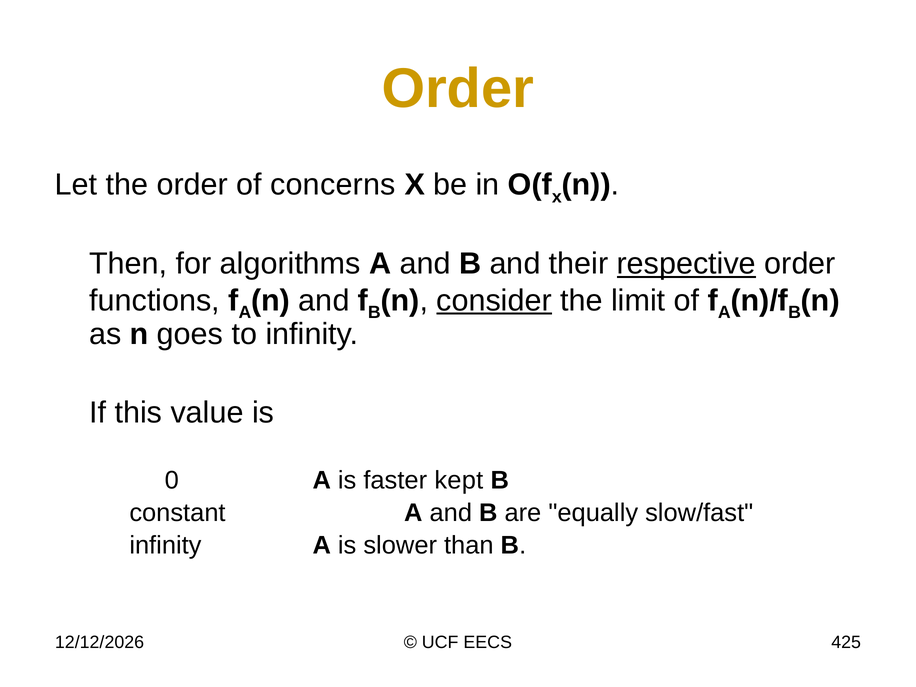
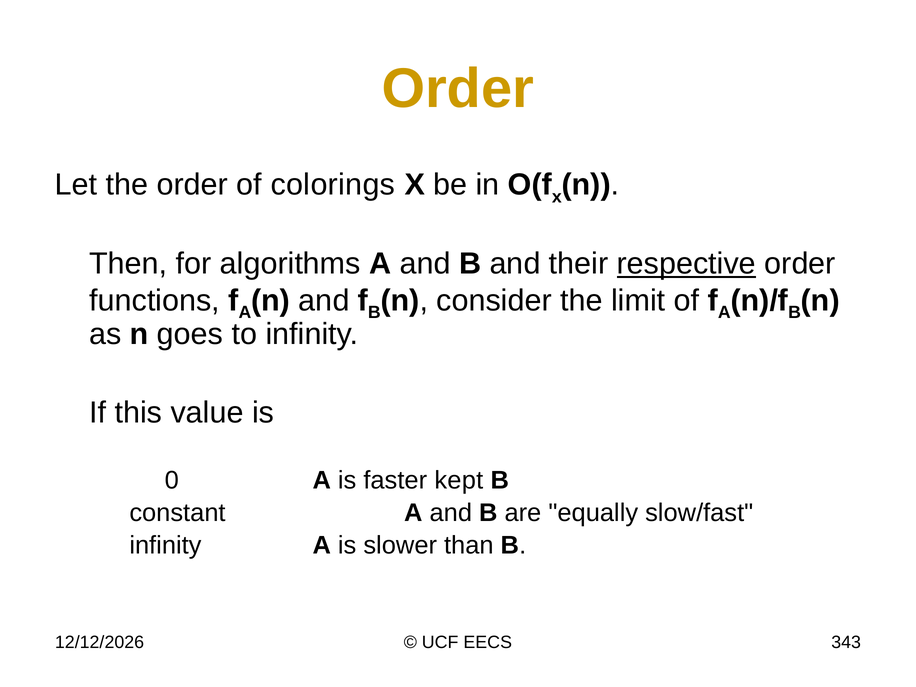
concerns: concerns -> colorings
consider underline: present -> none
425: 425 -> 343
